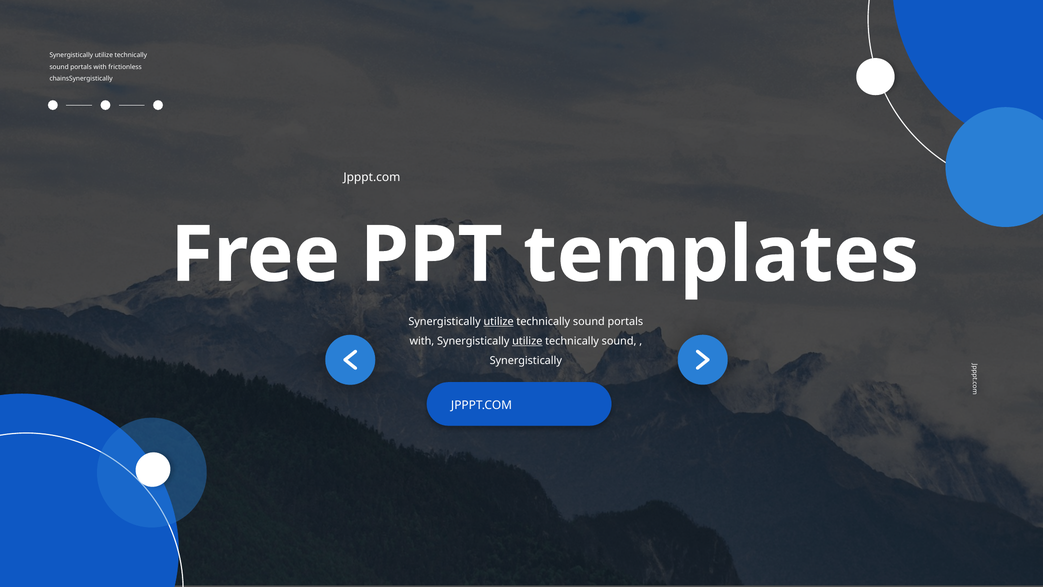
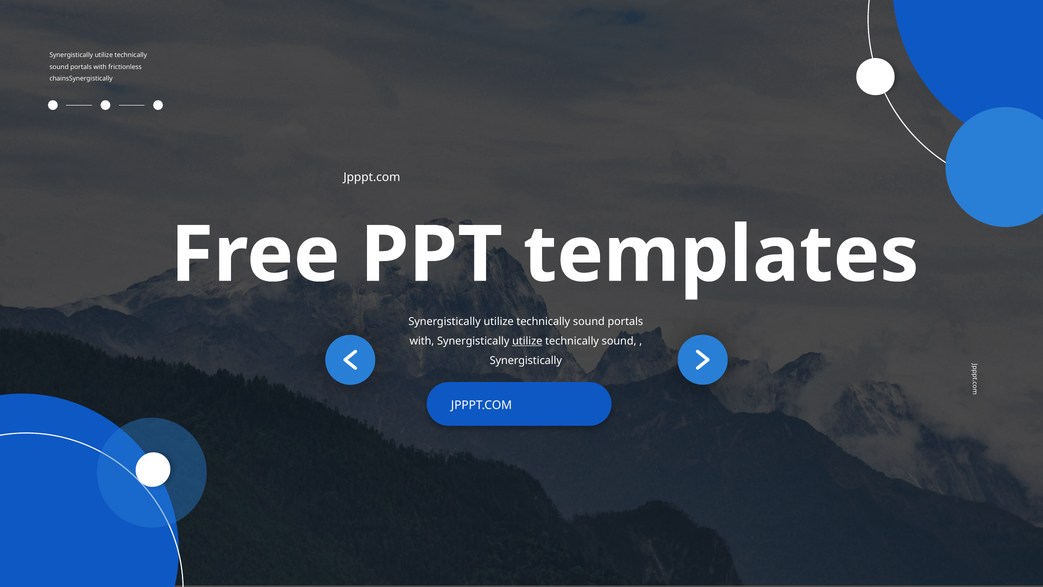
utilize at (499, 321) underline: present -> none
